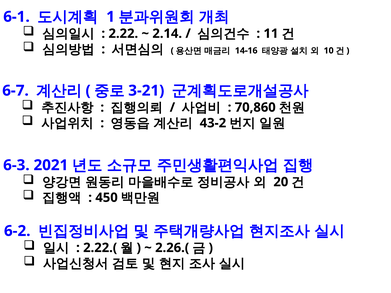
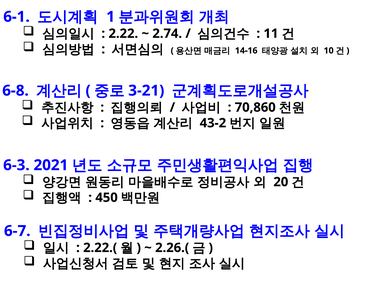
2.14: 2.14 -> 2.74
6-7: 6-7 -> 6-8
6-2: 6-2 -> 6-7
